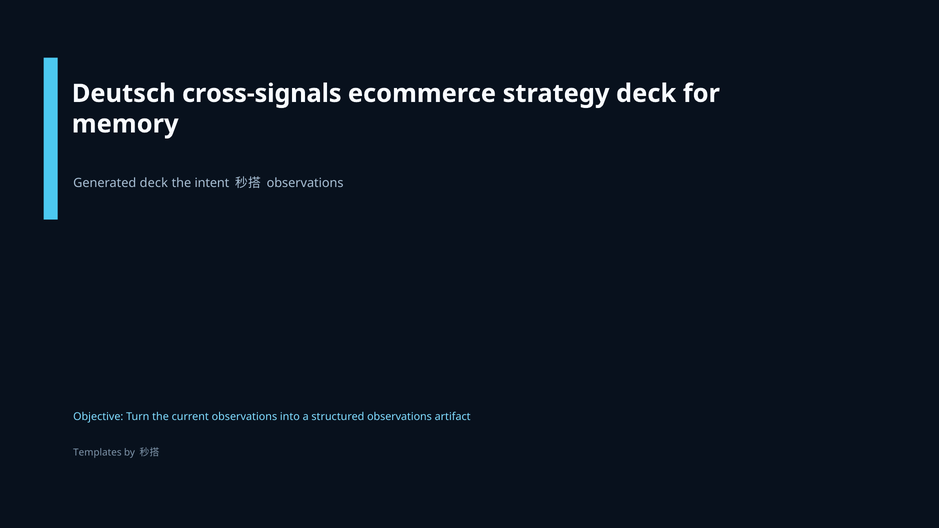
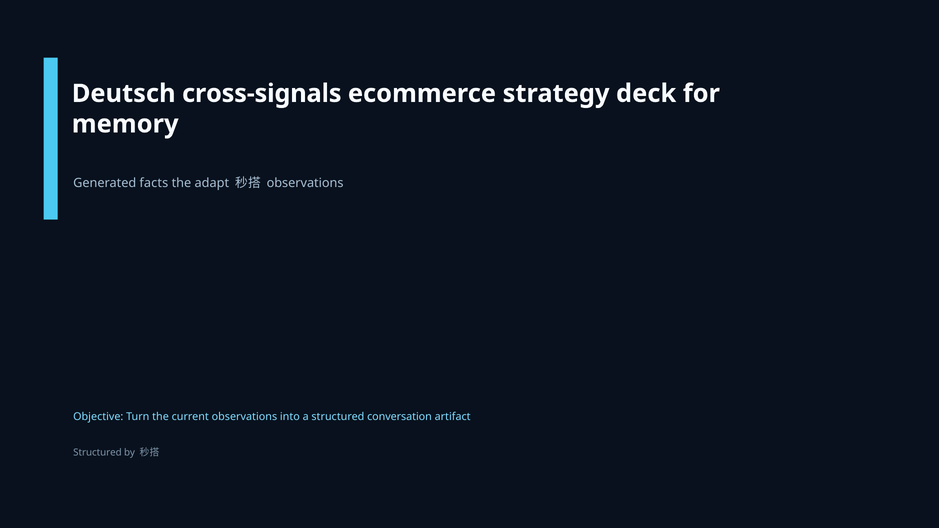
Generated deck: deck -> facts
intent: intent -> adapt
structured observations: observations -> conversation
Templates at (97, 453): Templates -> Structured
